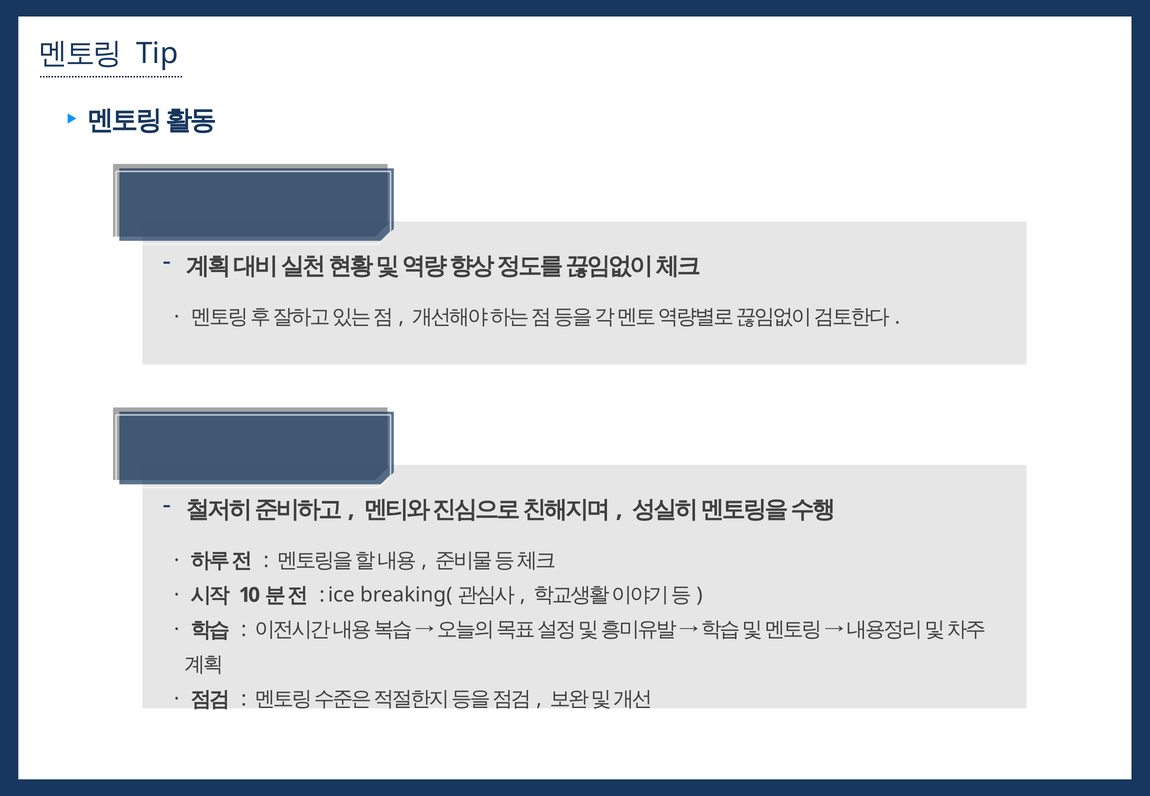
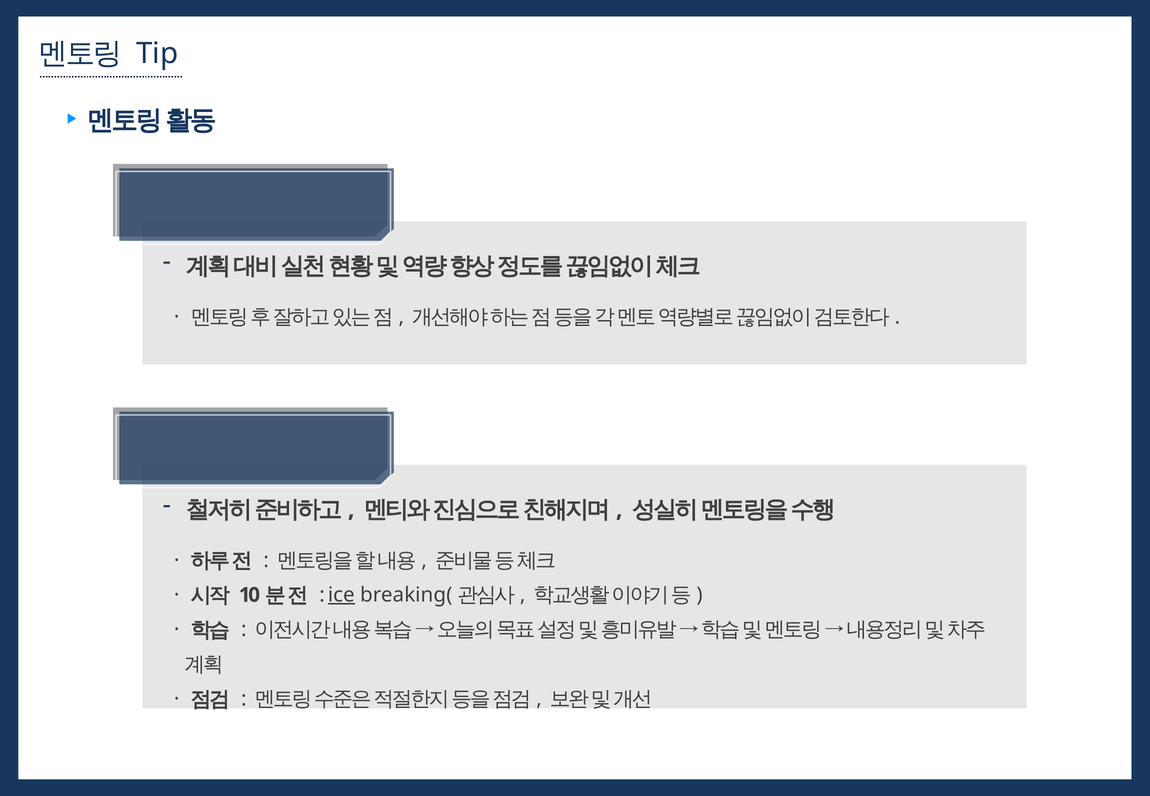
ice underline: none -> present
